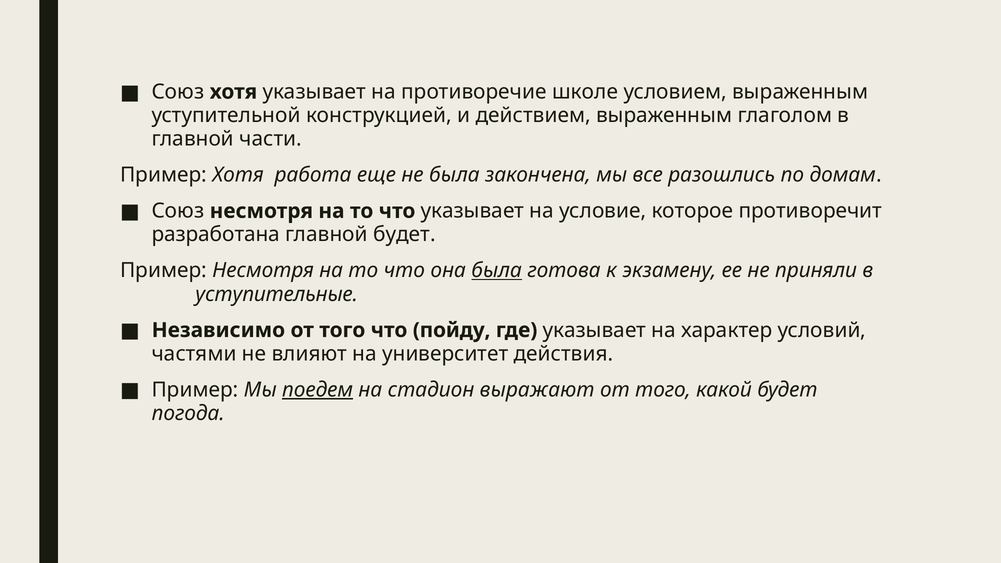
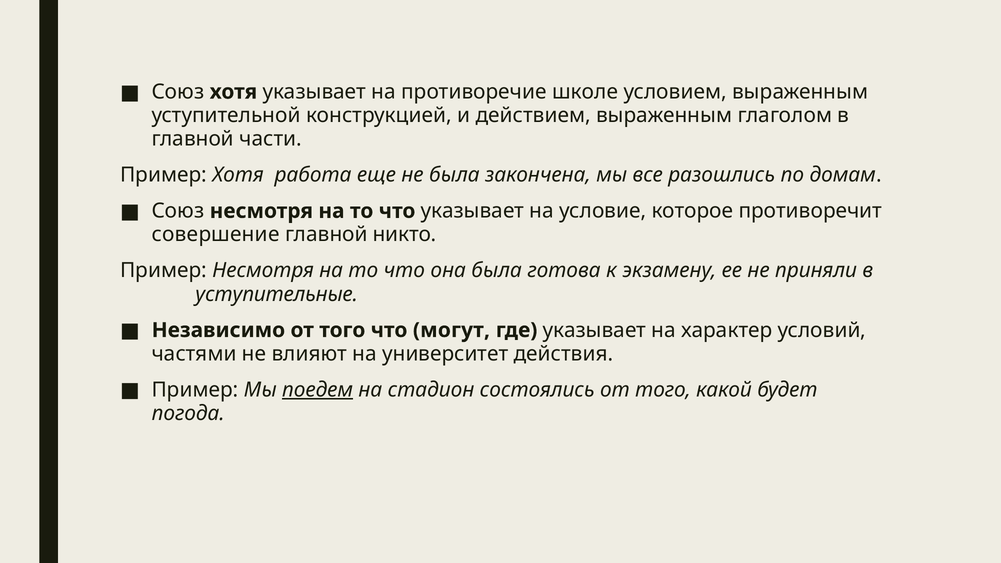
разработана: разработана -> совершение
главной будет: будет -> никто
была at (497, 271) underline: present -> none
пойду: пойду -> могут
выражают: выражают -> состоялись
